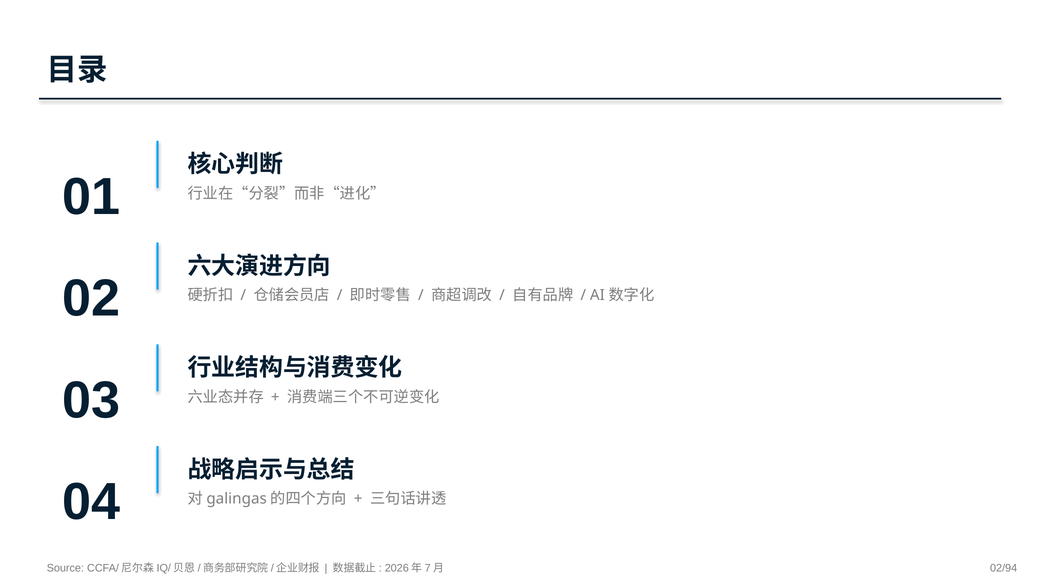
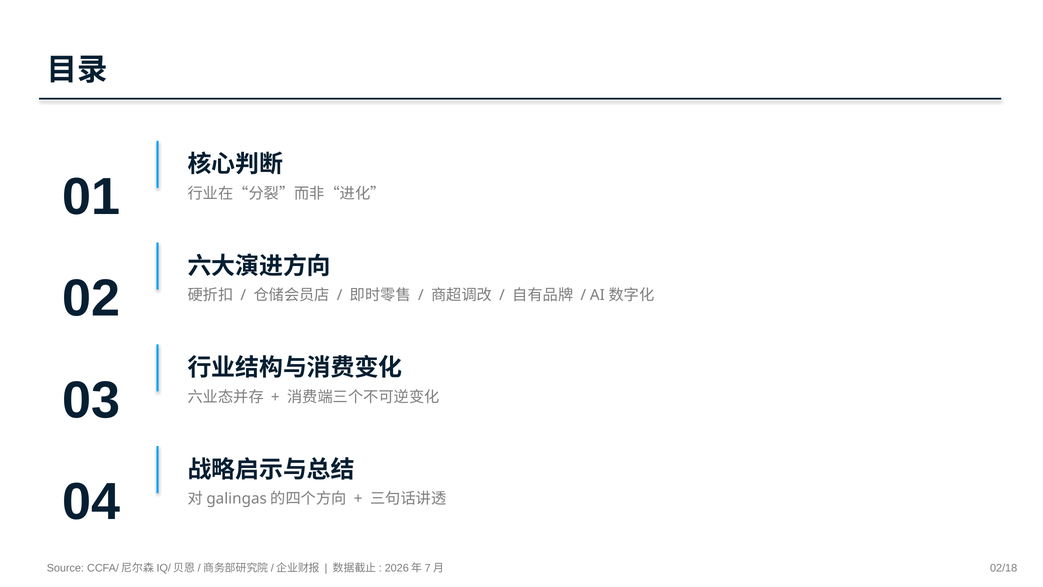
02/94: 02/94 -> 02/18
